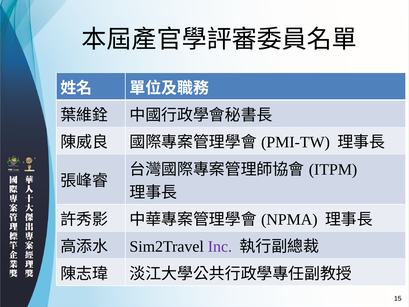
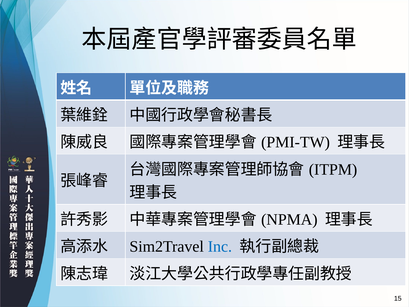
Inc colour: purple -> blue
